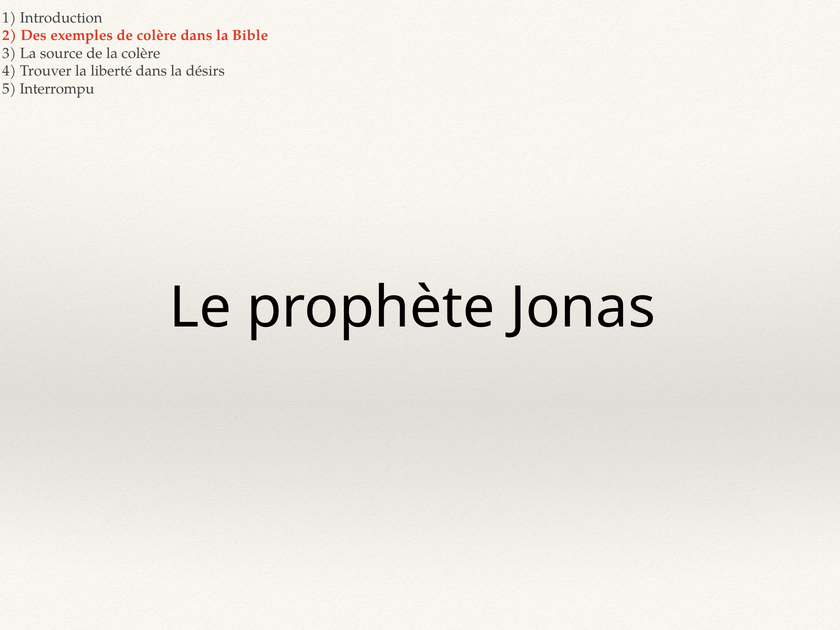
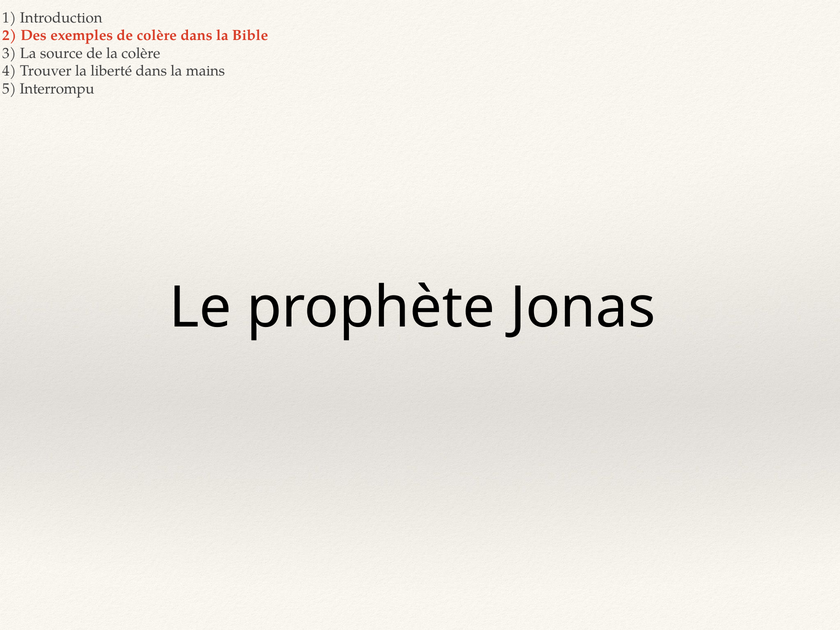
désirs: désirs -> mains
